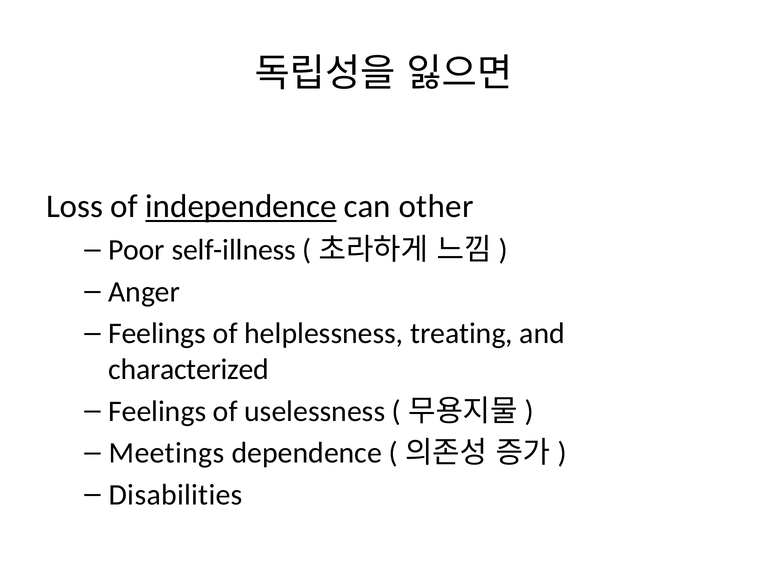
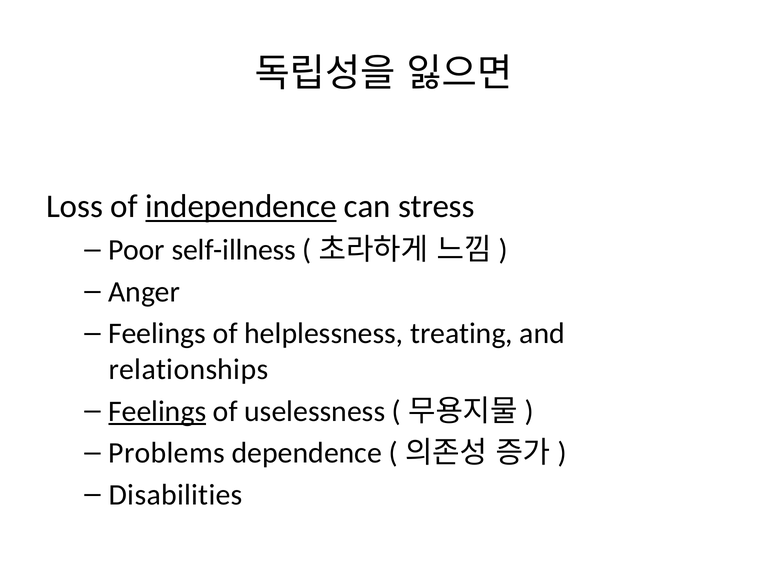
other: other -> stress
characterized: characterized -> relationships
Feelings at (157, 411) underline: none -> present
Meetings: Meetings -> Problems
